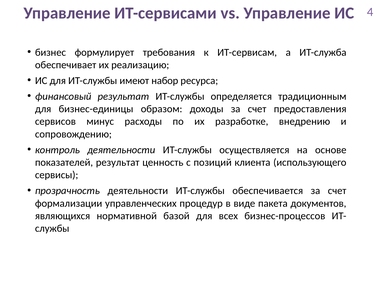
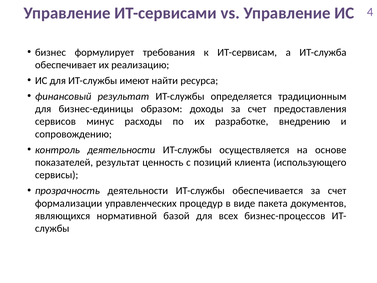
набор: набор -> найти
